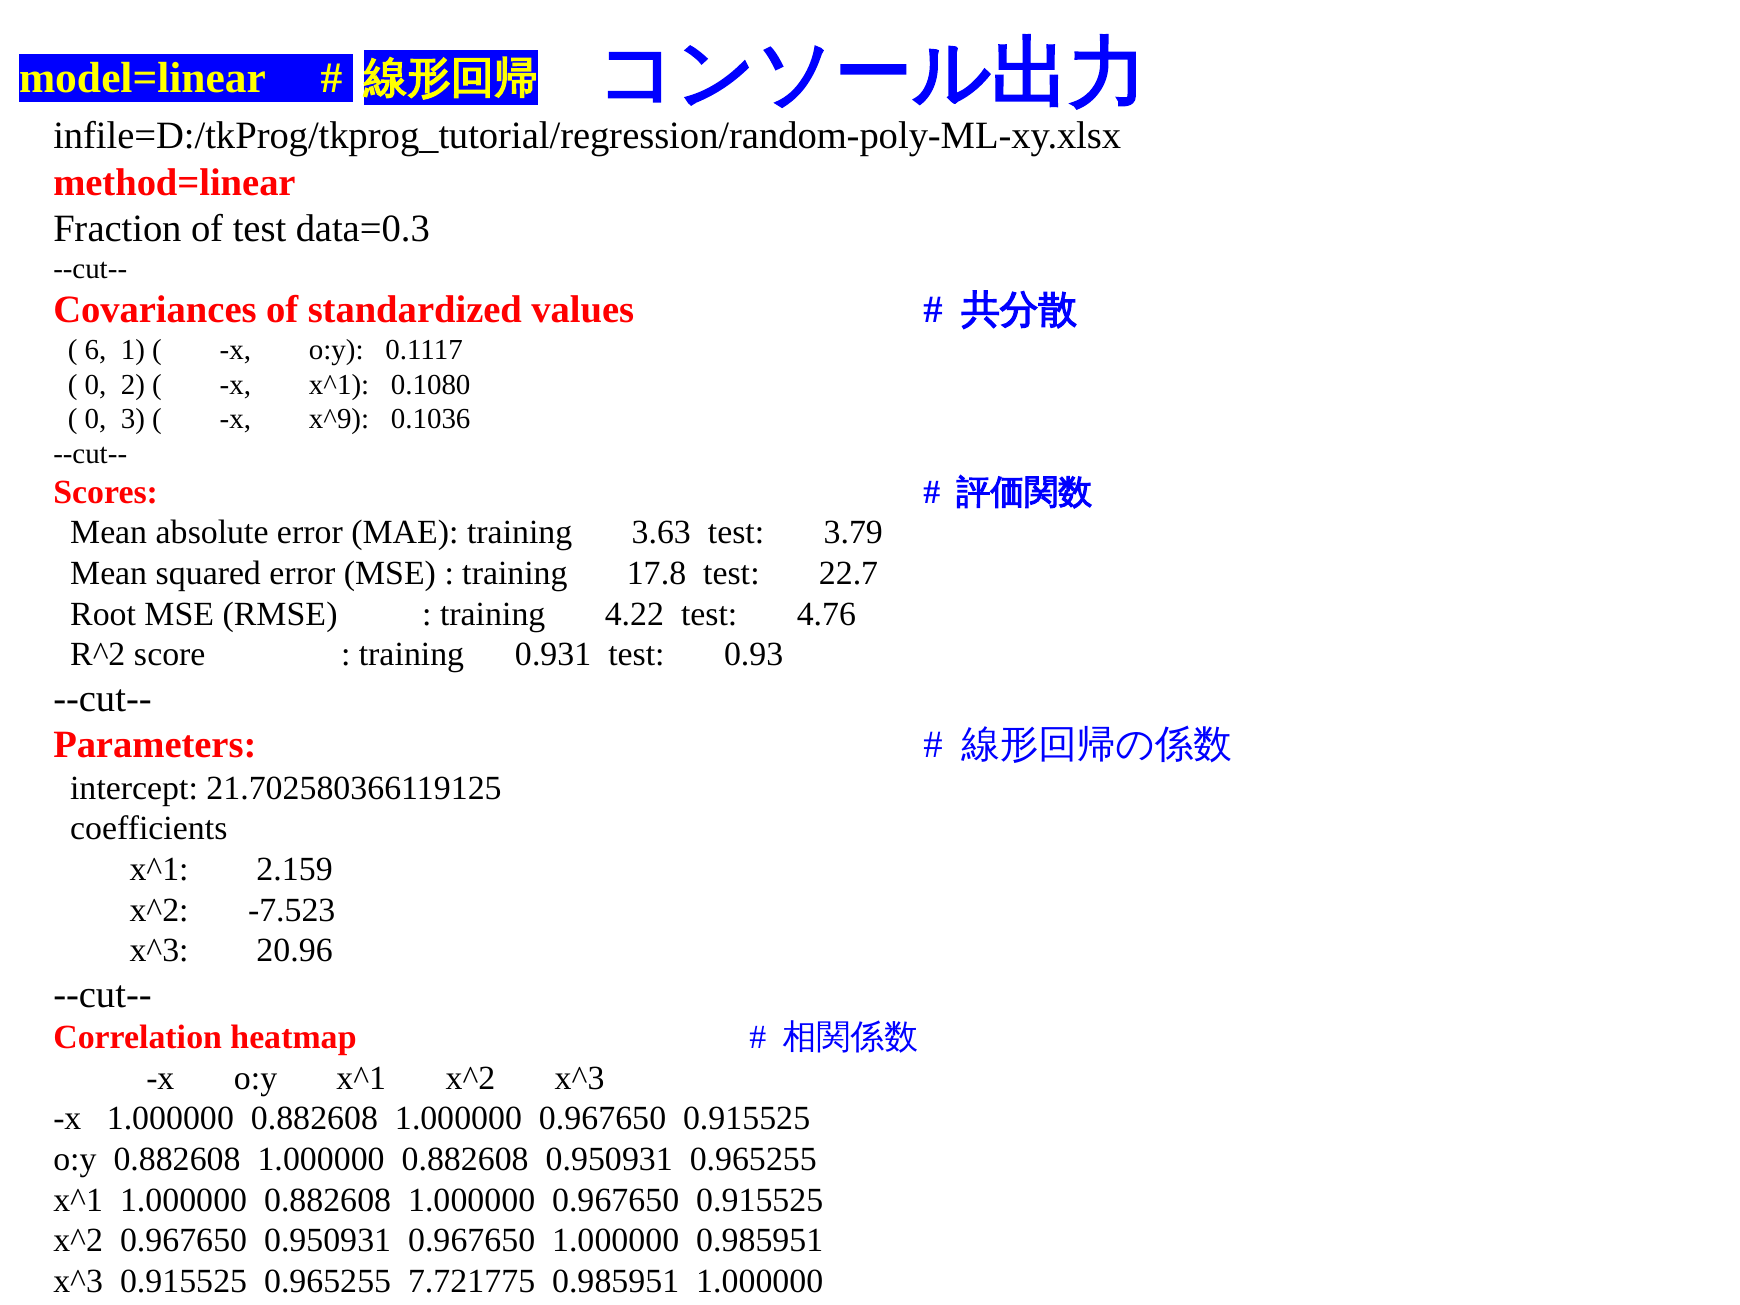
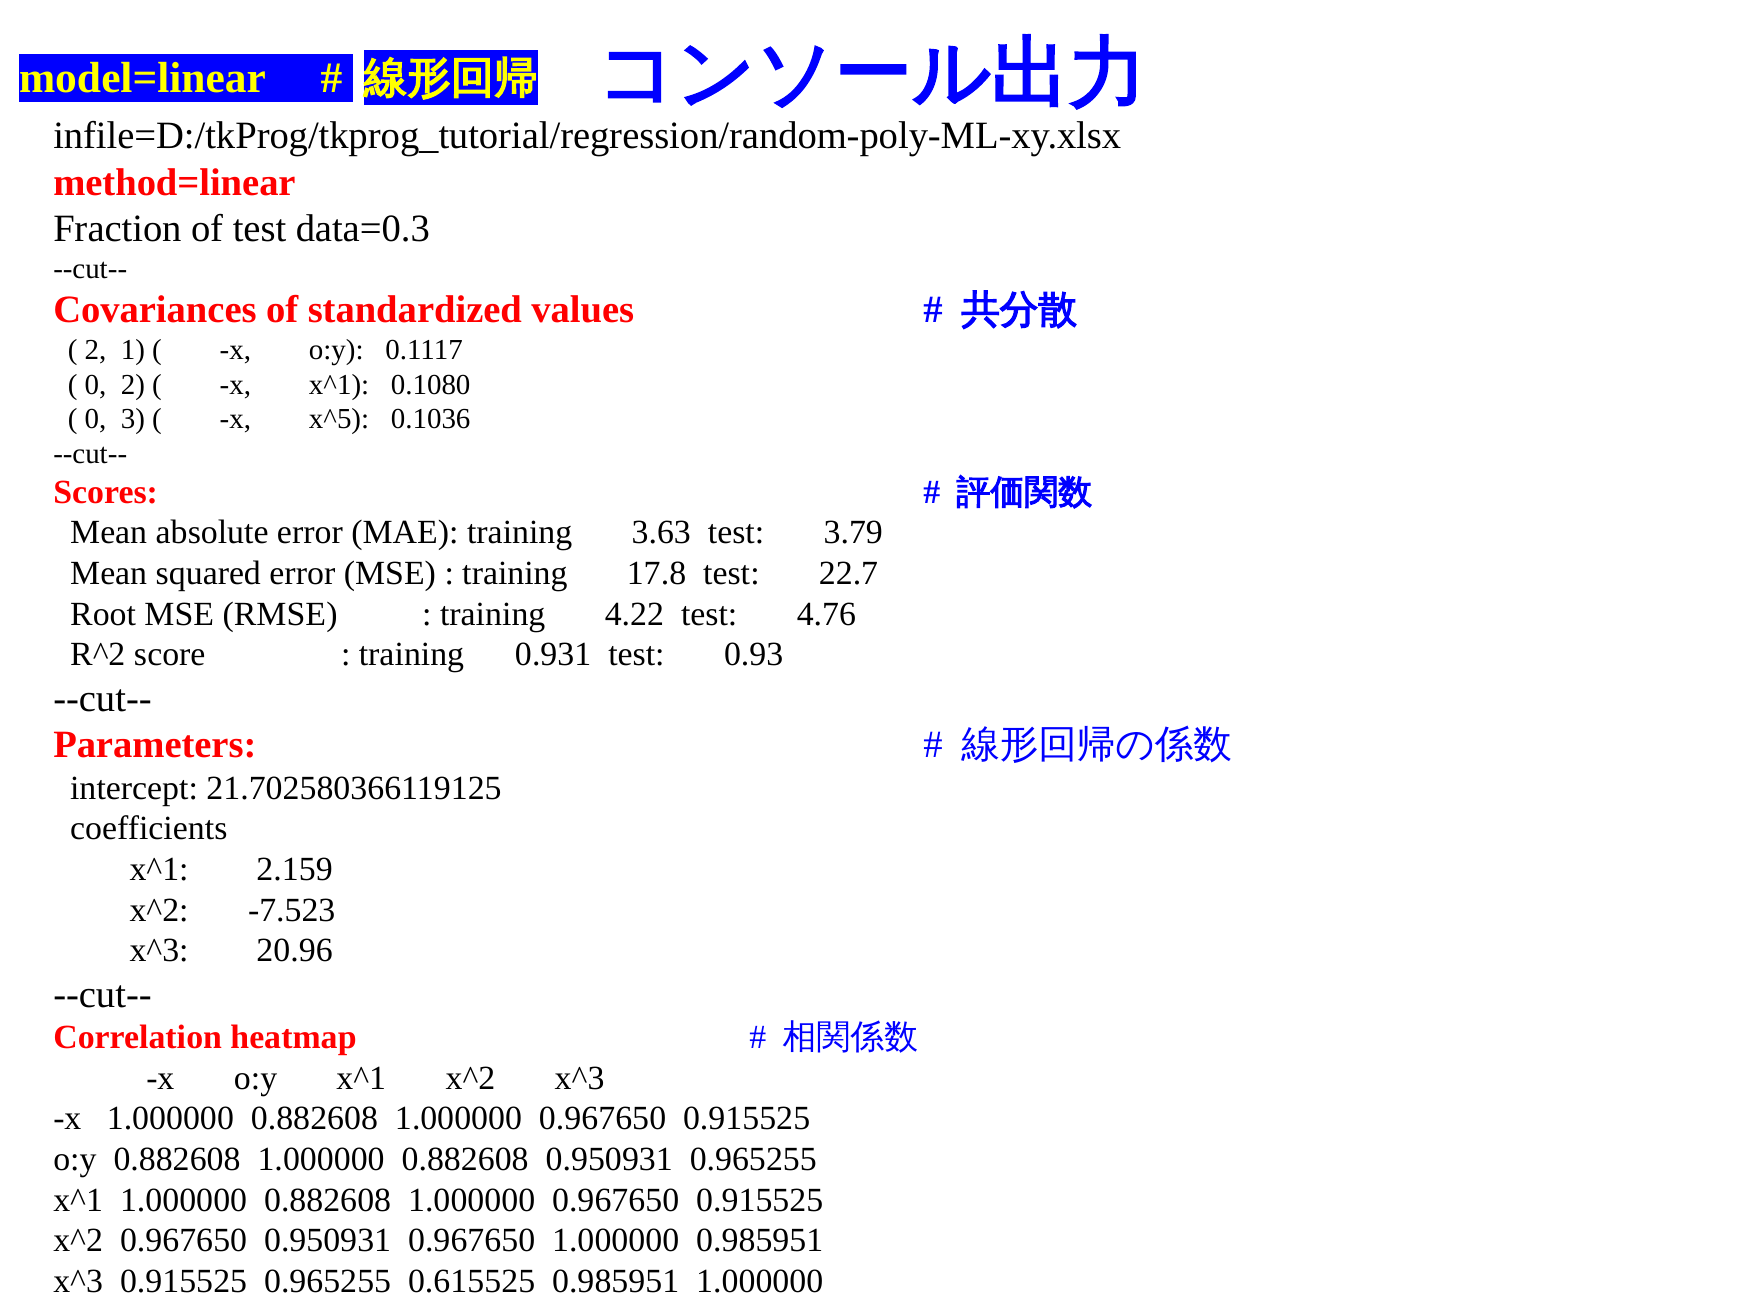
6 at (96, 350): 6 -> 2
x^9: x^9 -> x^5
7.721775: 7.721775 -> 0.615525
